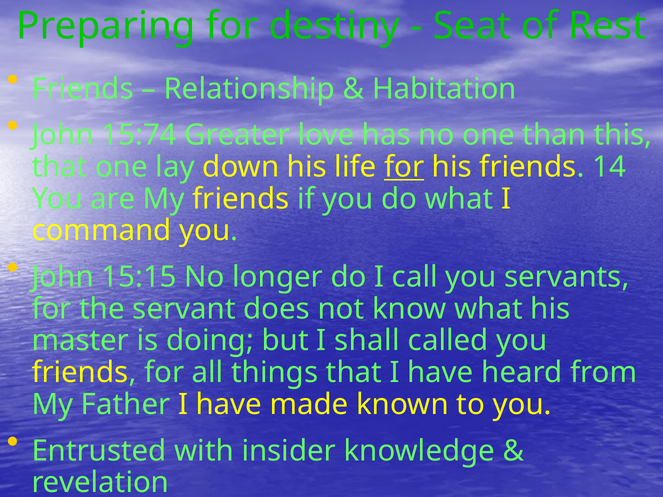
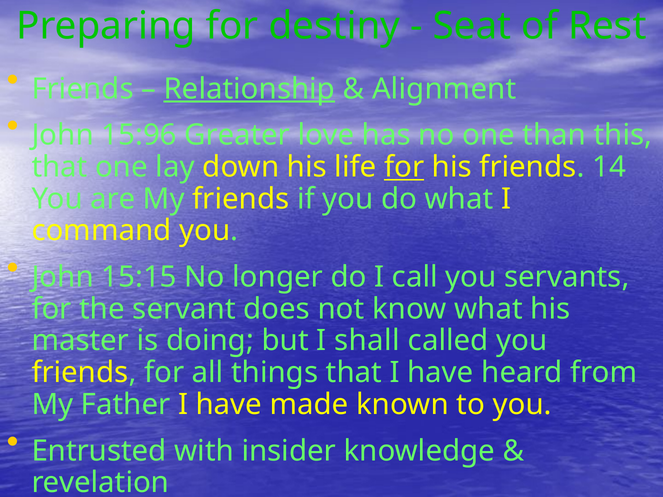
Relationship underline: none -> present
Habitation: Habitation -> Alignment
15:74: 15:74 -> 15:96
